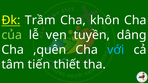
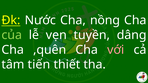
Trầm: Trầm -> Nước
khôn: khôn -> nồng
với colour: light blue -> pink
